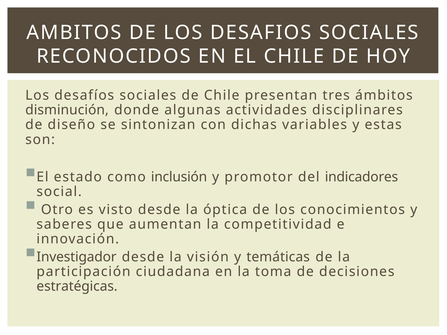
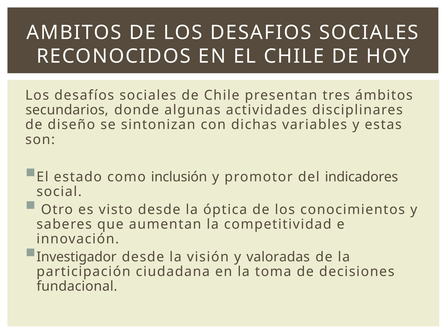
disminución: disminución -> secundarios
temáticas: temáticas -> valoradas
estratégicas: estratégicas -> fundacional
